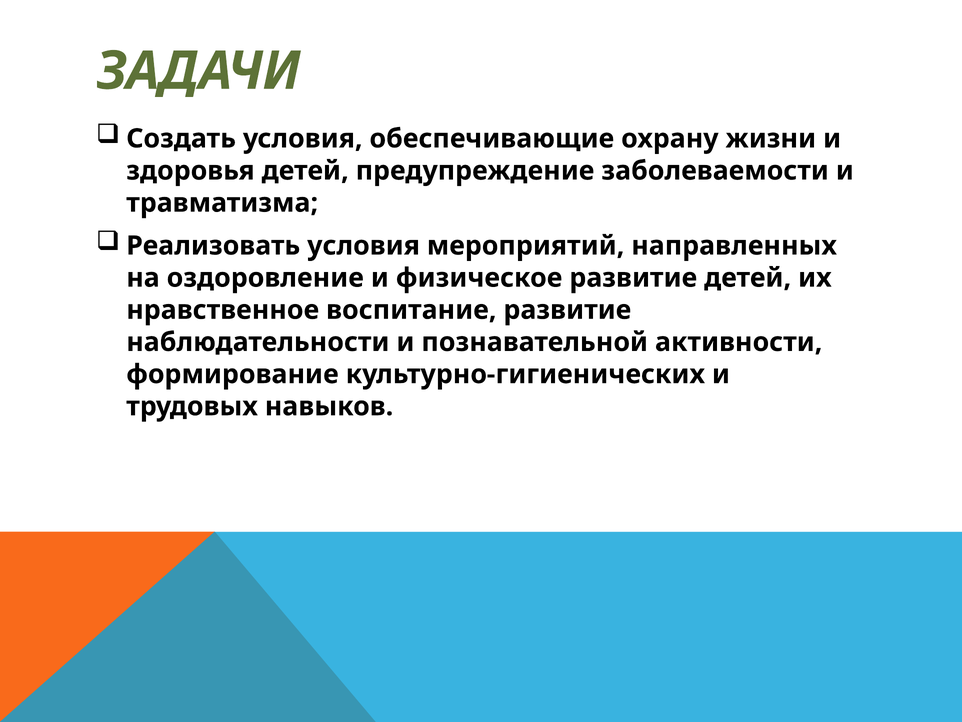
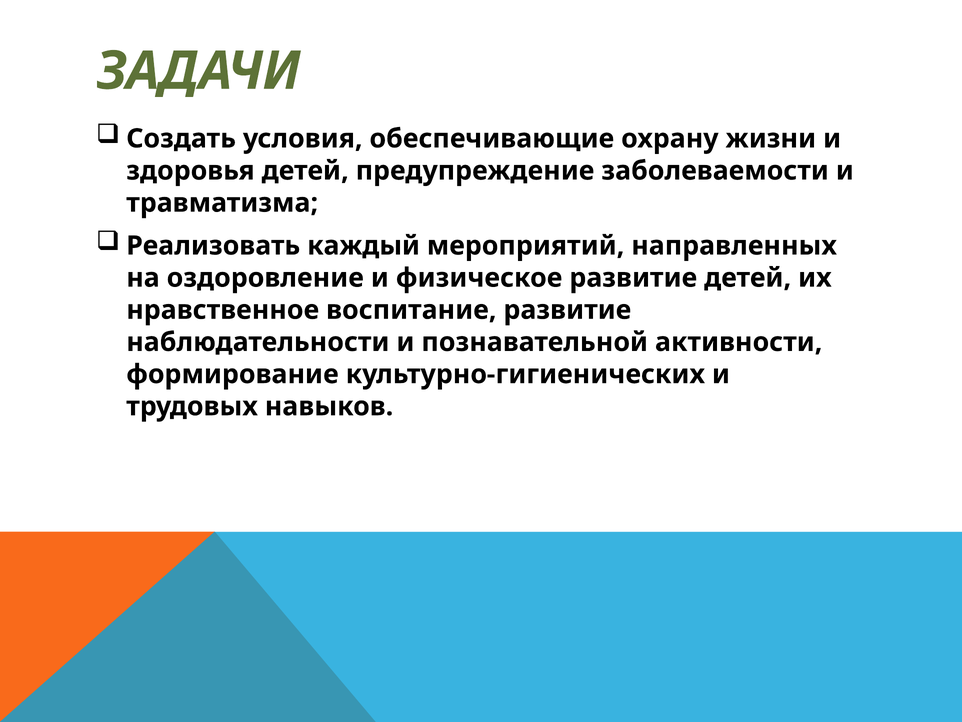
Реализовать условия: условия -> каждый
